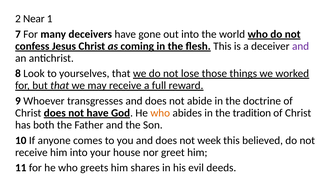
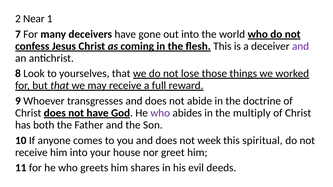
who at (160, 113) colour: orange -> purple
tradition: tradition -> multiply
believed: believed -> spiritual
